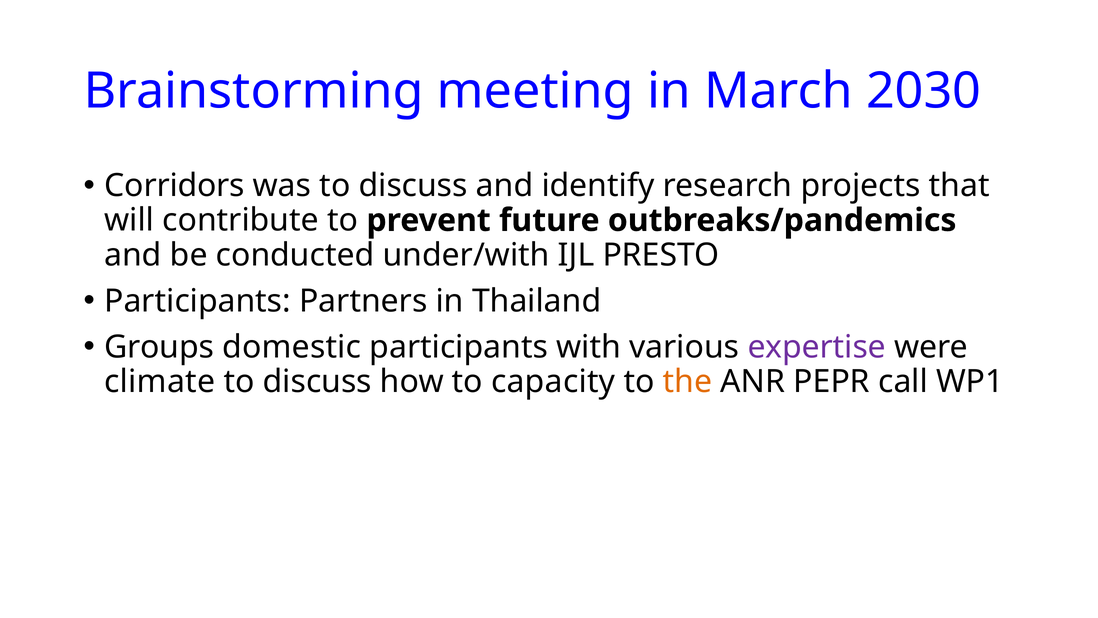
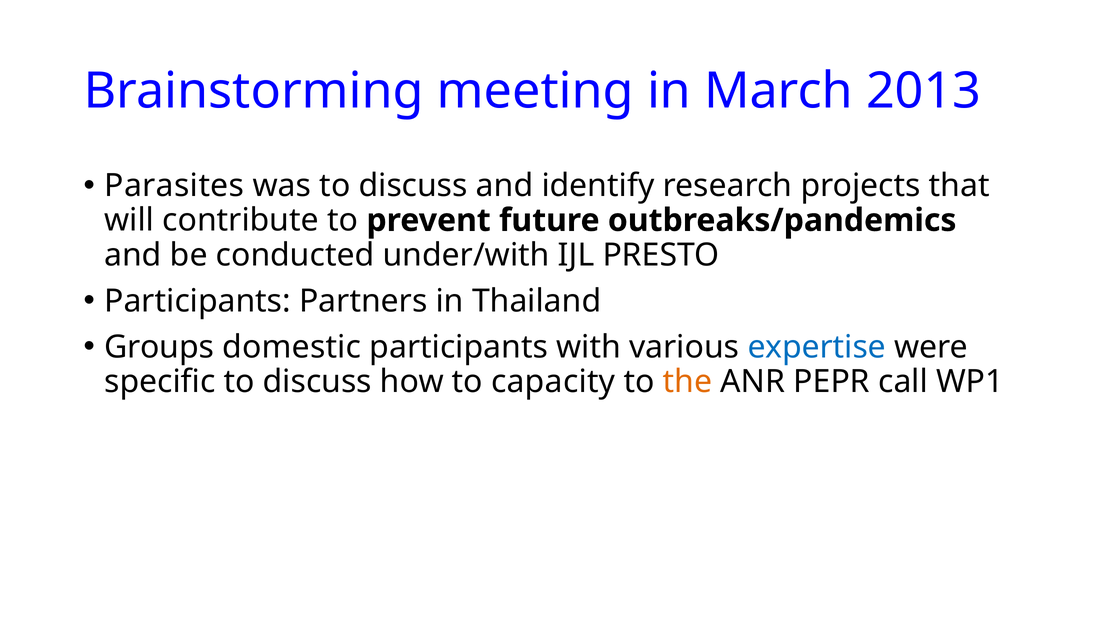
2030: 2030 -> 2013
Corridors: Corridors -> Parasites
expertise colour: purple -> blue
climate: climate -> specific
